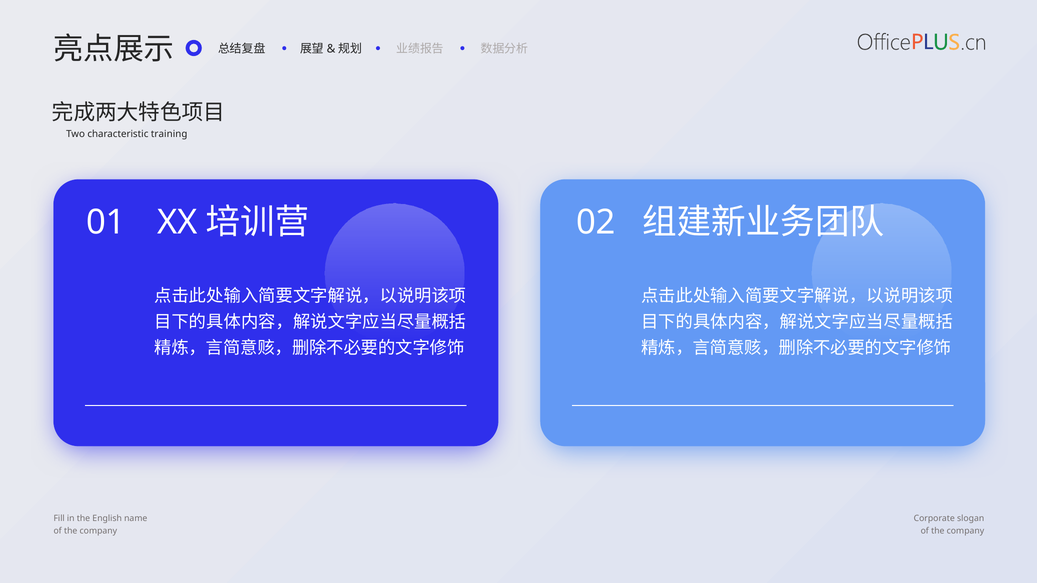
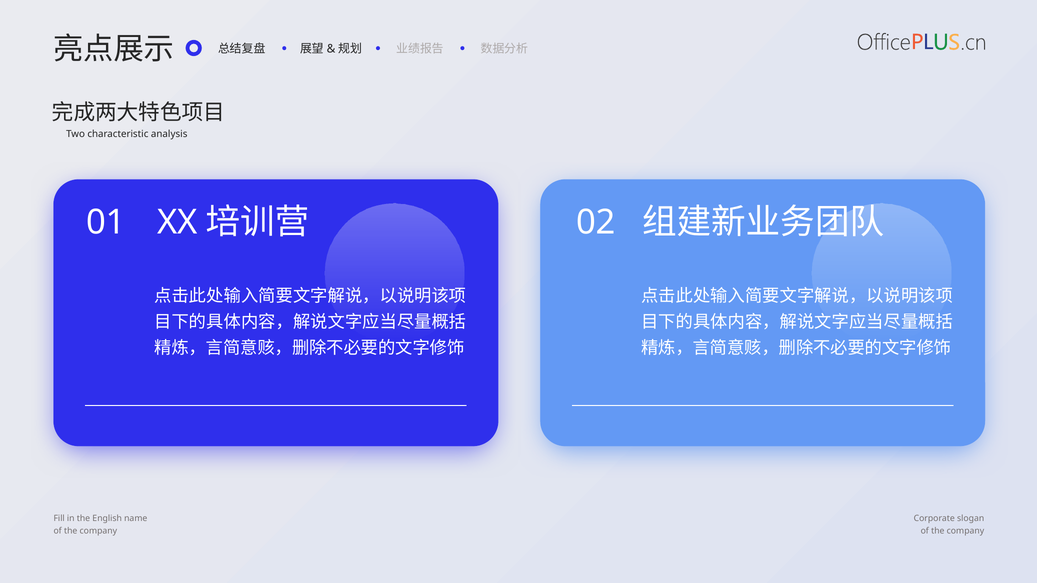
training: training -> analysis
